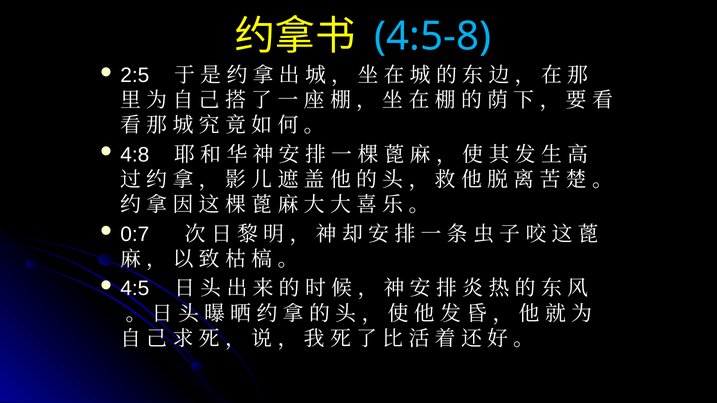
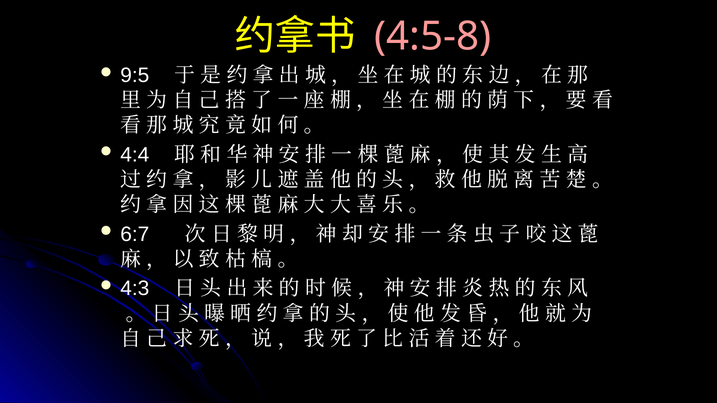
4:5-8 colour: light blue -> pink
2:5: 2:5 -> 9:5
4:8: 4:8 -> 4:4
0:7: 0:7 -> 6:7
4:5: 4:5 -> 4:3
